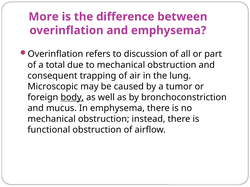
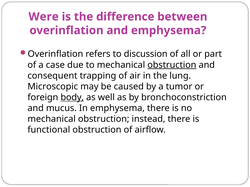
More: More -> Were
total: total -> case
obstruction at (172, 65) underline: none -> present
